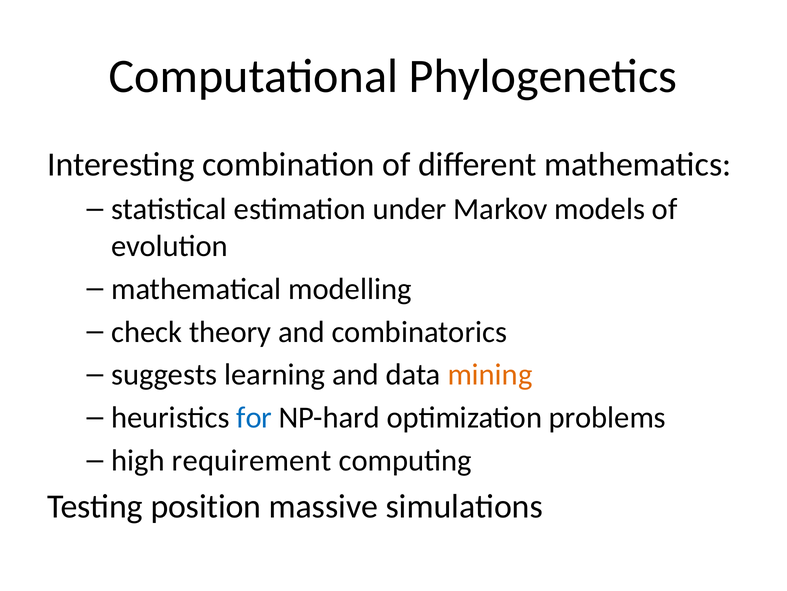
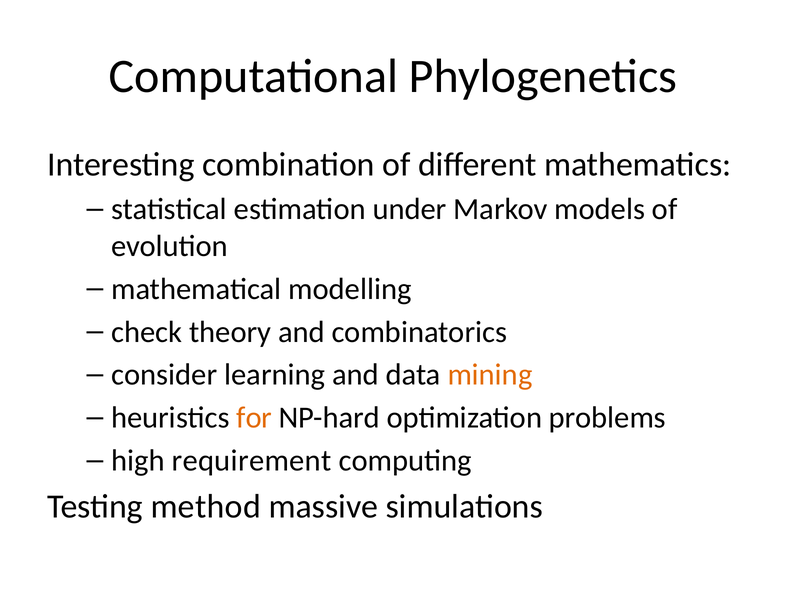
suggests: suggests -> consider
for colour: blue -> orange
position: position -> method
